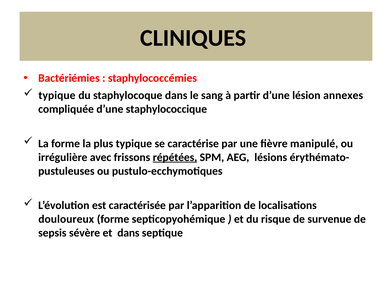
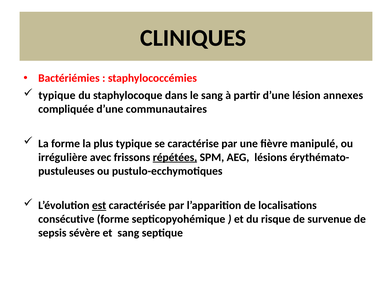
staphylococcique: staphylococcique -> communautaires
est underline: none -> present
douloureux: douloureux -> consécutive
et dans: dans -> sang
